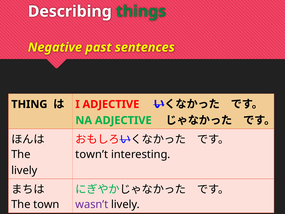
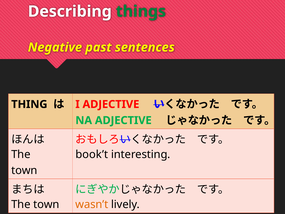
town’t: town’t -> book’t
lively at (24, 170): lively -> town
wasn’t colour: purple -> orange
